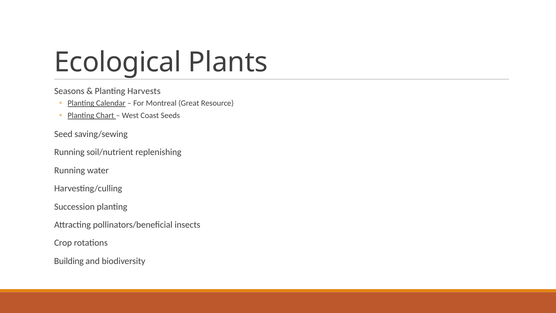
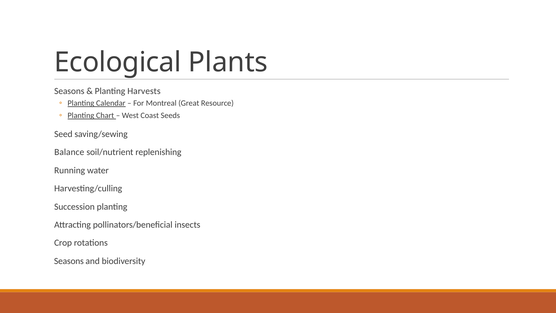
Running at (69, 152): Running -> Balance
Building at (69, 261): Building -> Seasons
